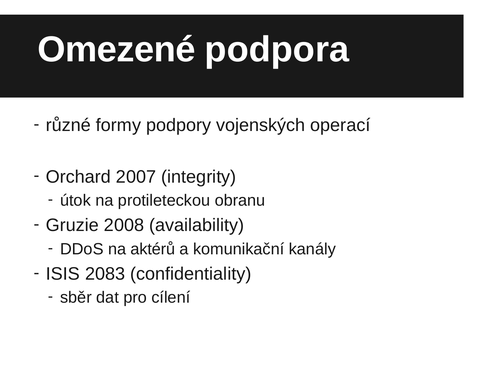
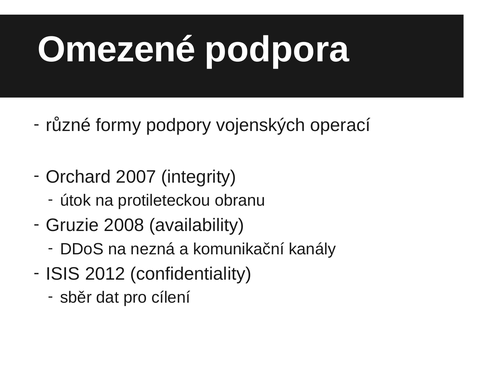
aktérů: aktérů -> nezná
2083: 2083 -> 2012
